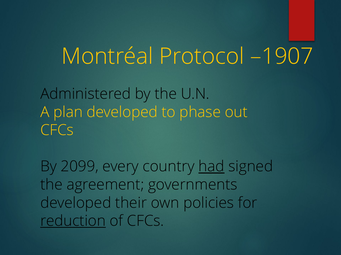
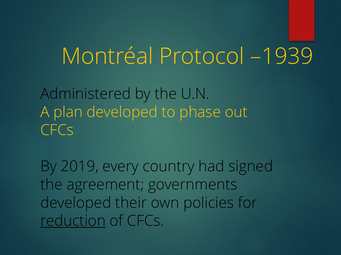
–1907: –1907 -> –1939
2099: 2099 -> 2019
had underline: present -> none
